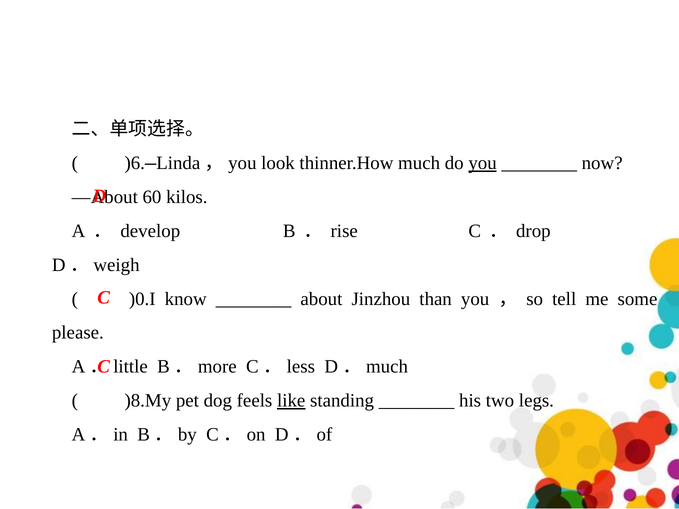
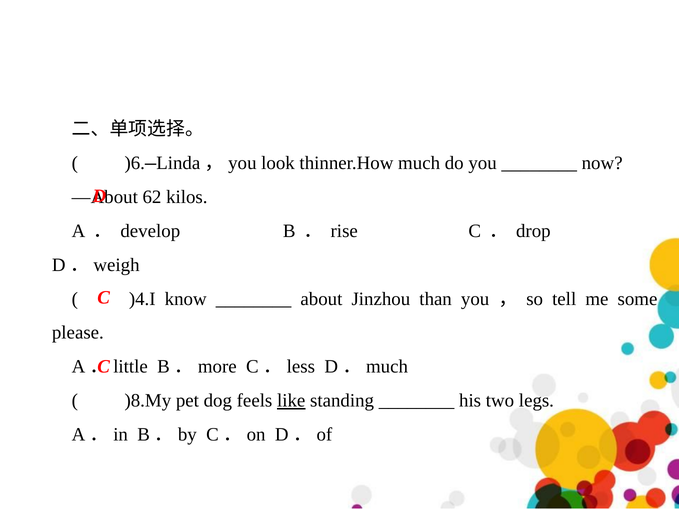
you at (483, 163) underline: present -> none
60: 60 -> 62
)0.I: )0.I -> )4.I
